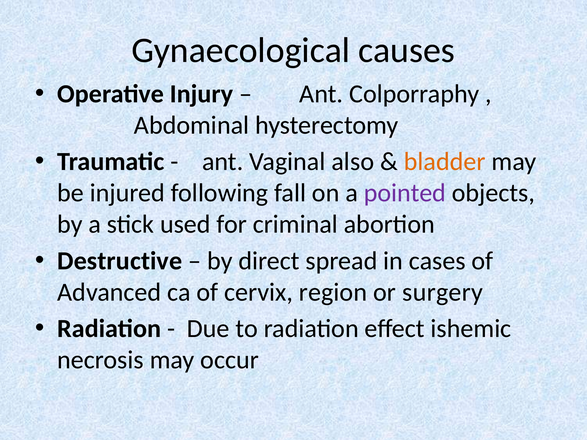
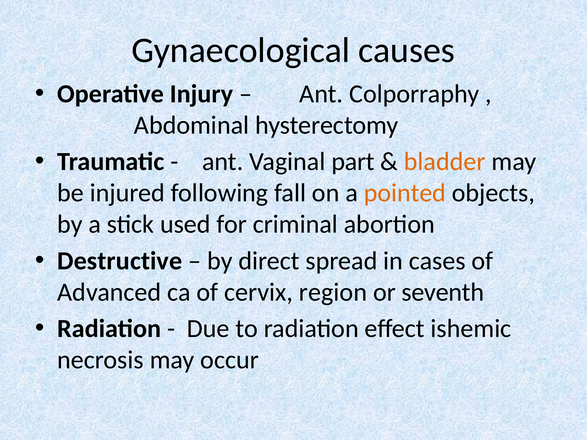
also: also -> part
pointed colour: purple -> orange
surgery: surgery -> seventh
